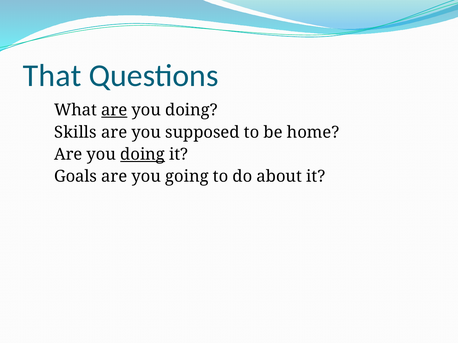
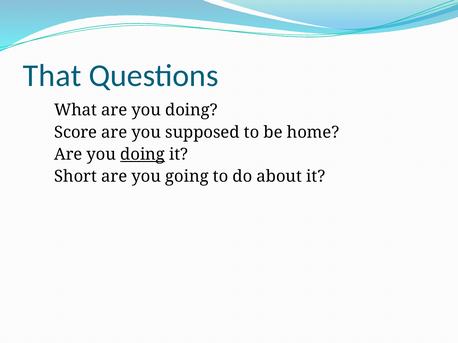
are at (114, 110) underline: present -> none
Skills: Skills -> Score
Goals: Goals -> Short
